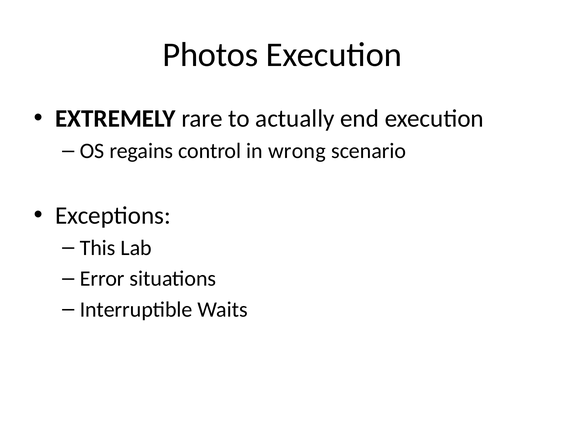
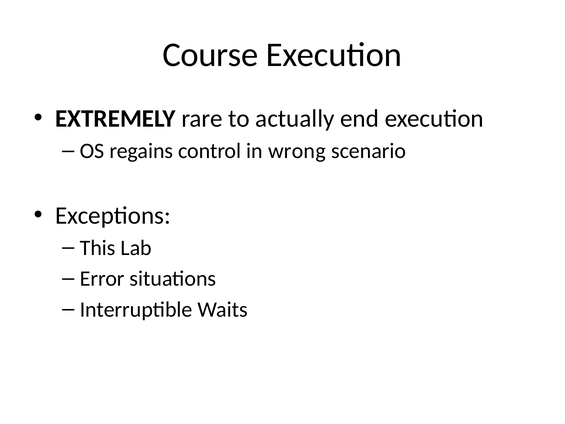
Photos: Photos -> Course
